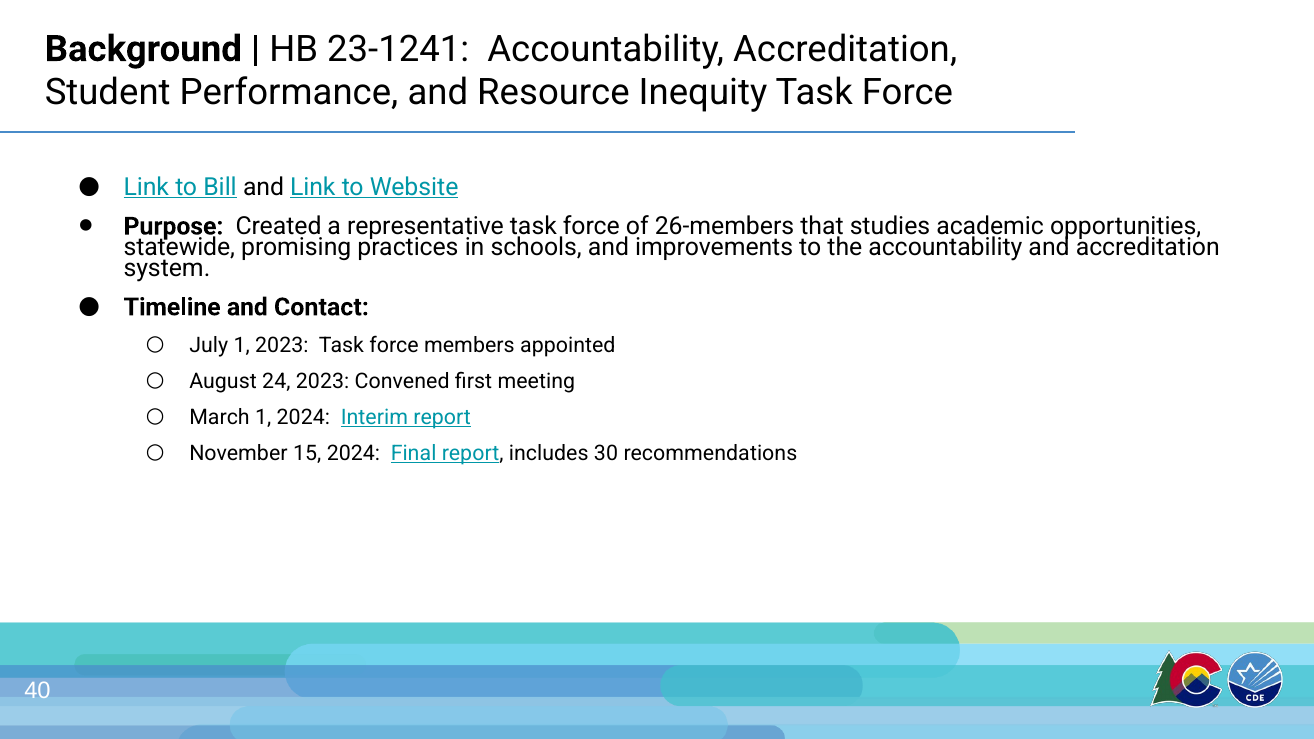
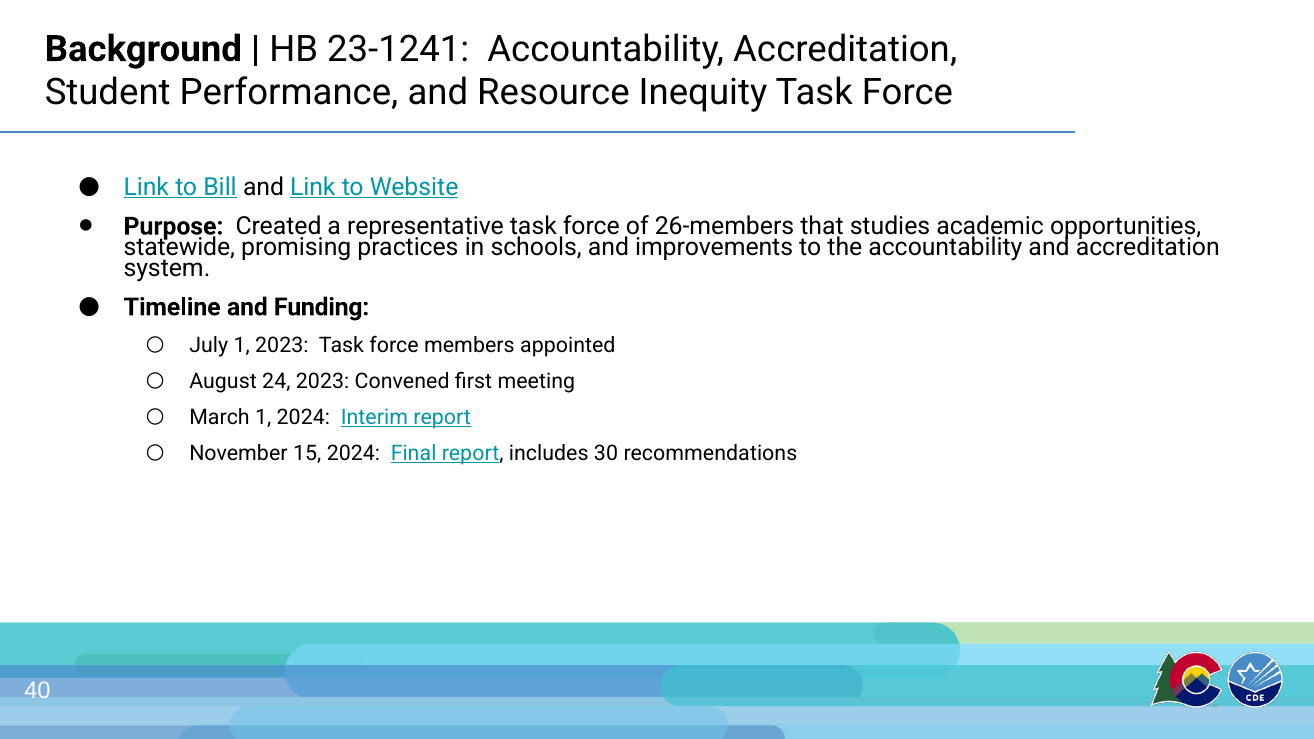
Contact: Contact -> Funding
